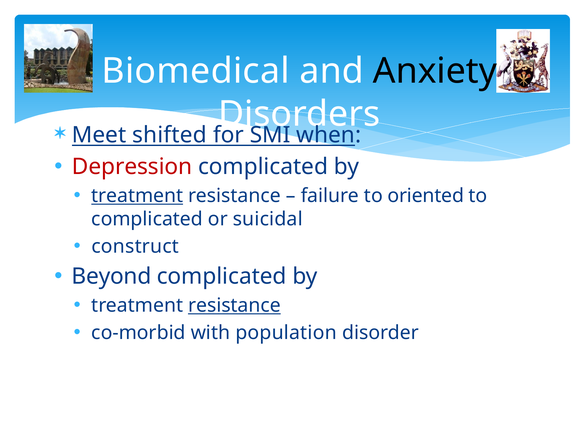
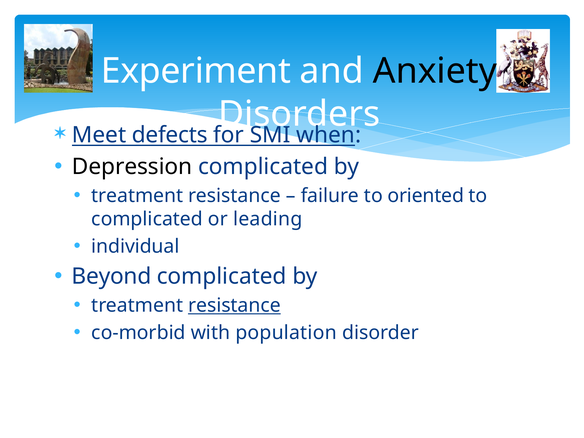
Biomedical: Biomedical -> Experiment
shifted: shifted -> defects
Depression colour: red -> black
treatment at (137, 196) underline: present -> none
suicidal: suicidal -> leading
construct: construct -> individual
